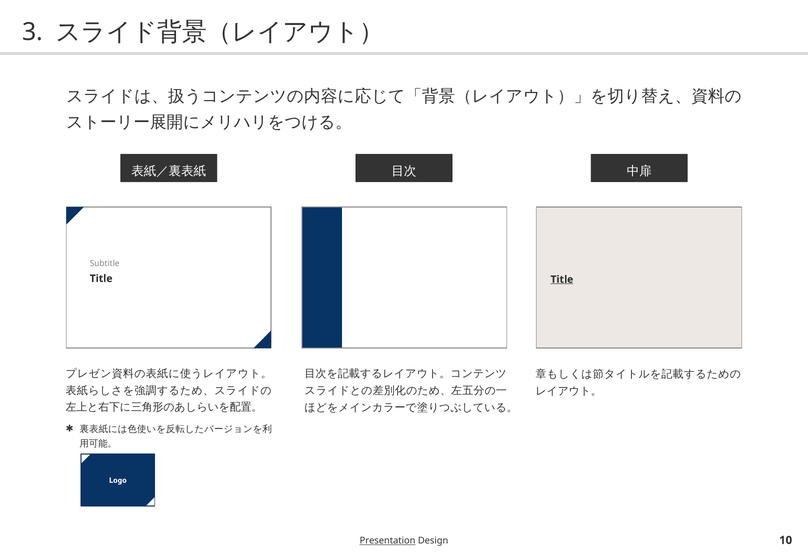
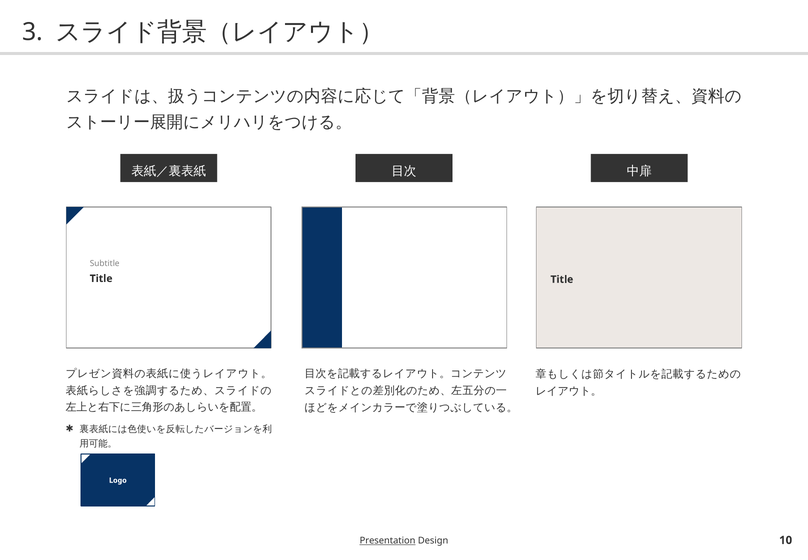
Title at (562, 279) underline: present -> none
